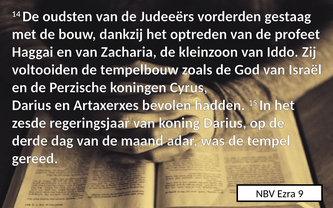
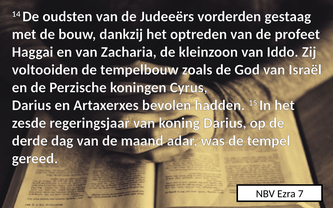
9: 9 -> 7
